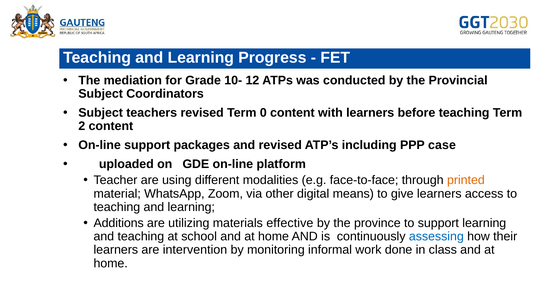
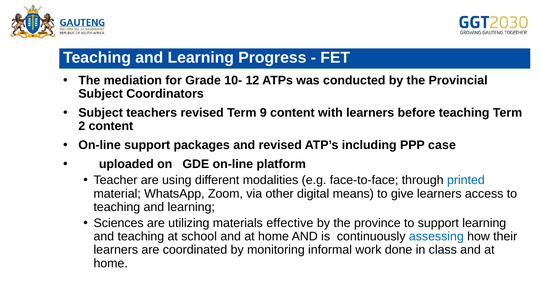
0: 0 -> 9
printed colour: orange -> blue
Additions: Additions -> Sciences
intervention: intervention -> coordinated
